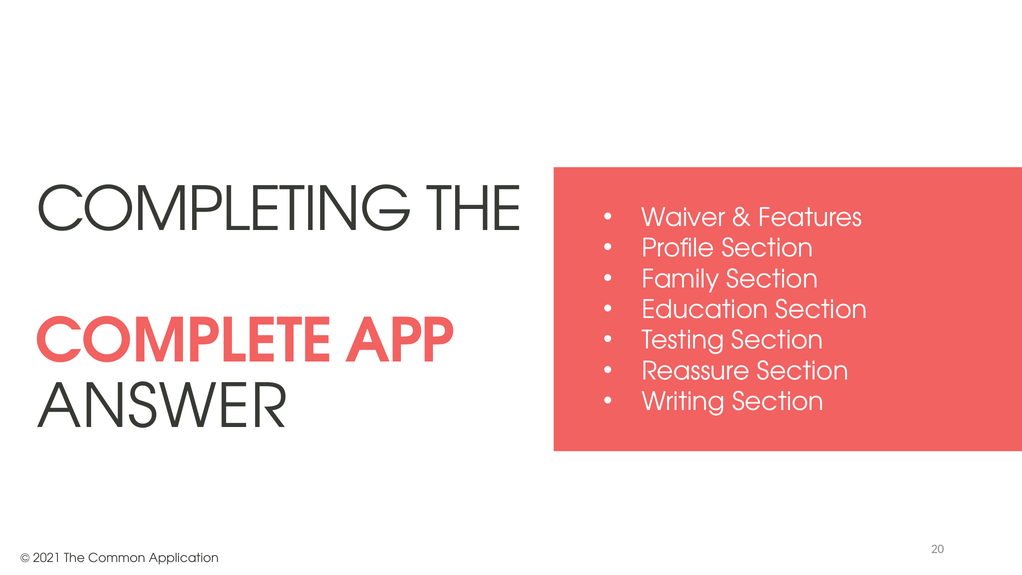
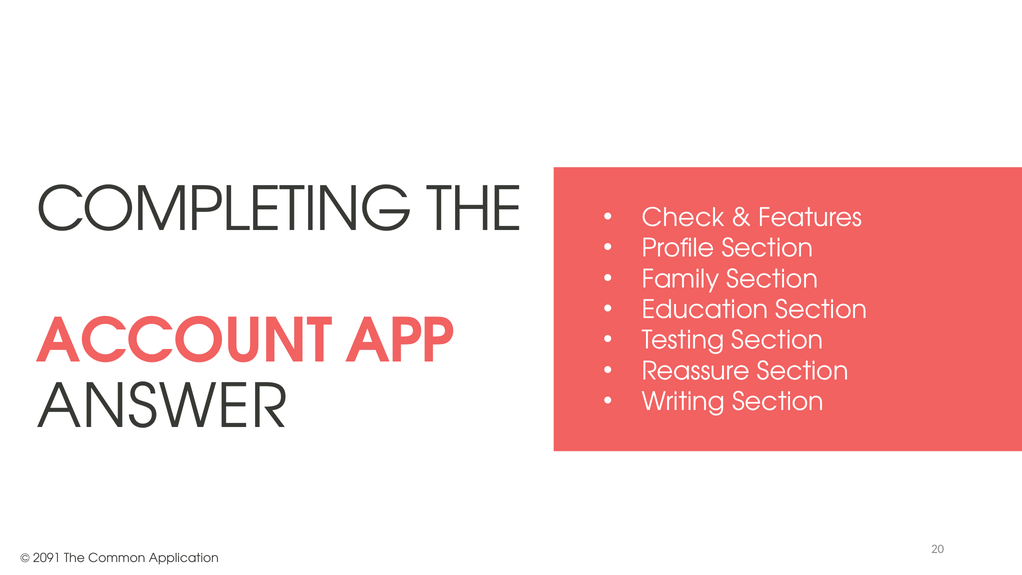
Waiver: Waiver -> Check
COMPLETE: COMPLETE -> ACCOUNT
2021: 2021 -> 2091
